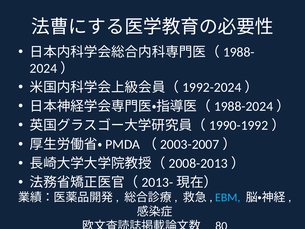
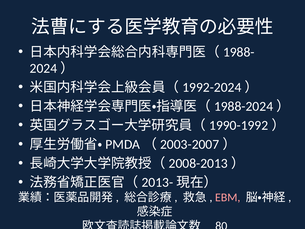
EBM colour: light blue -> pink
